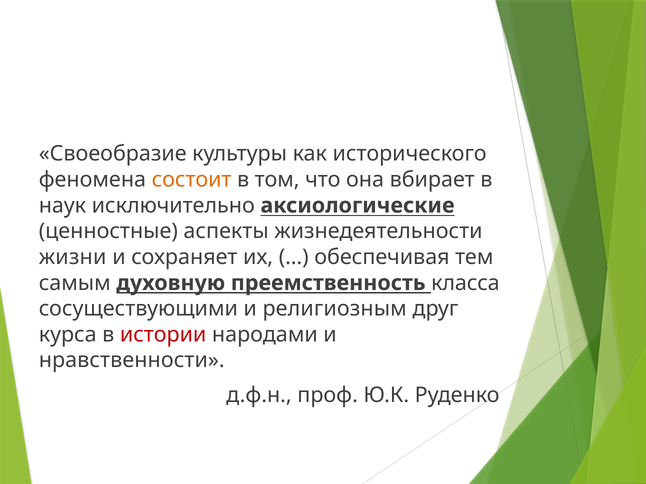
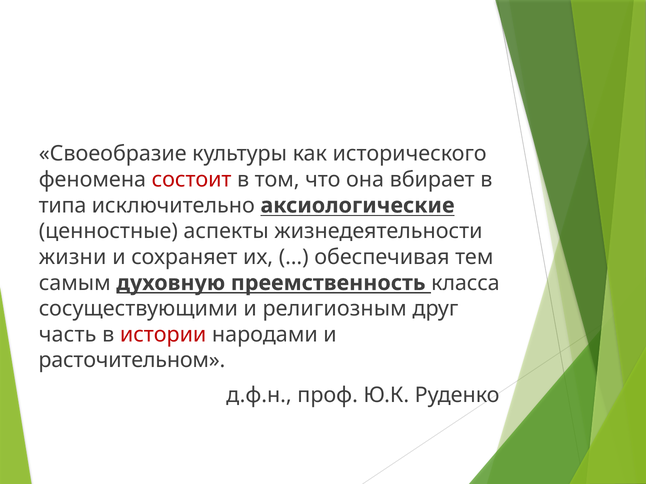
состоит colour: orange -> red
наук: наук -> типа
курса: курса -> часть
нравственности: нравственности -> расточительном
